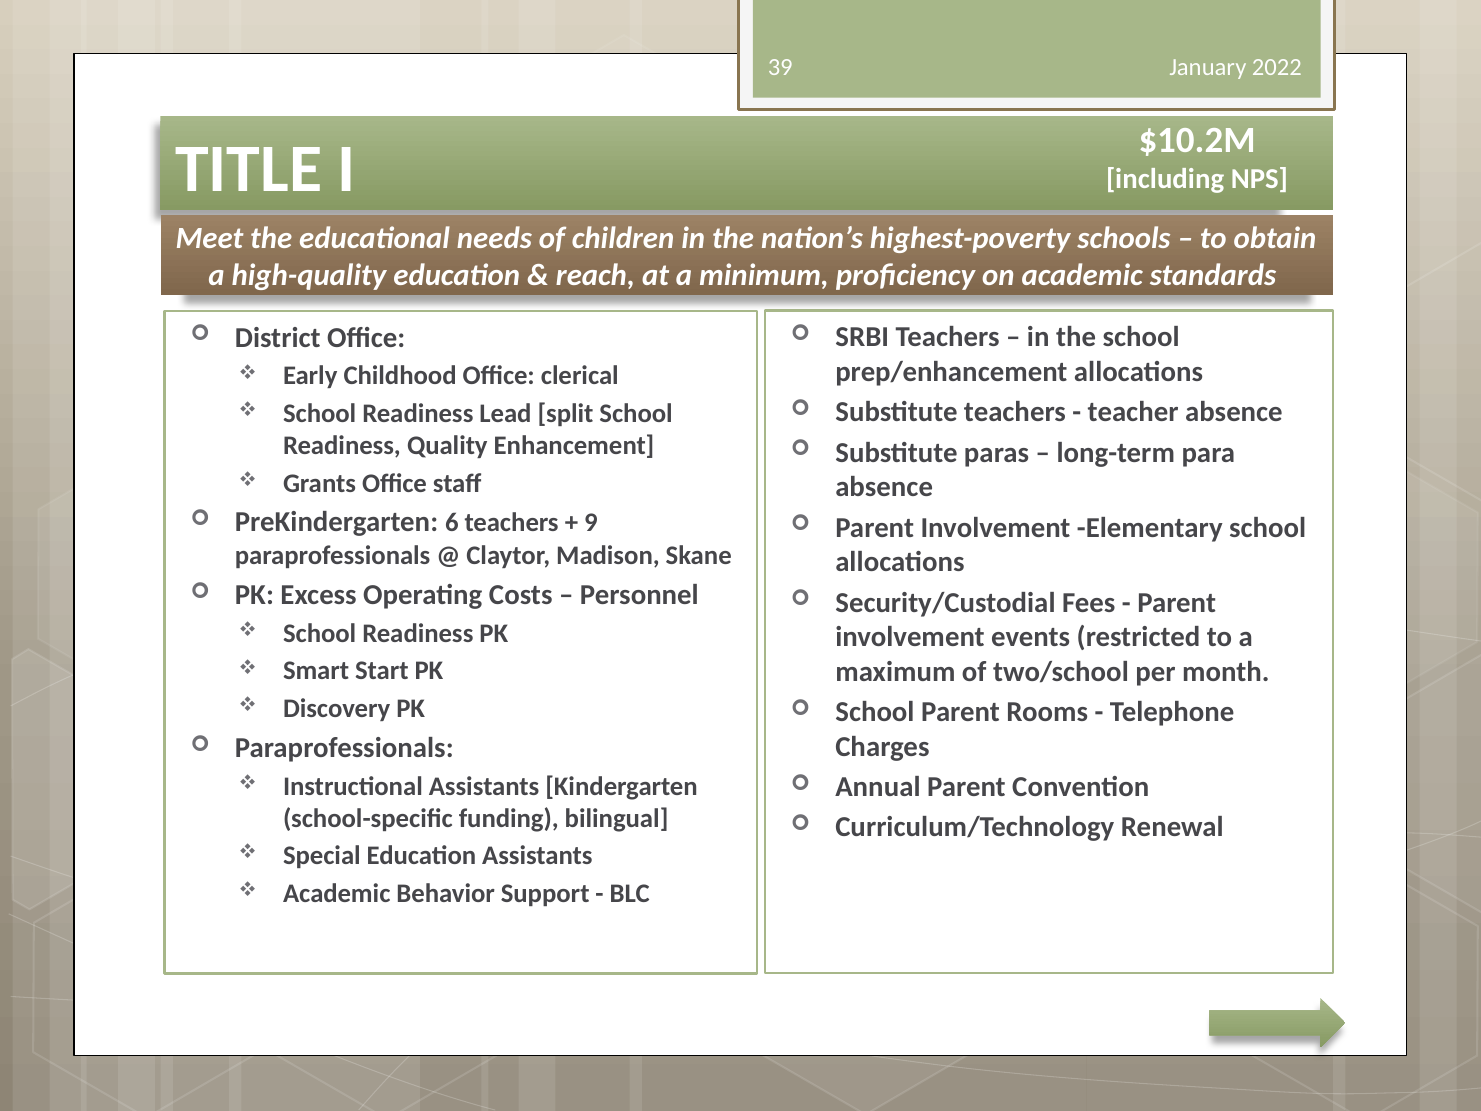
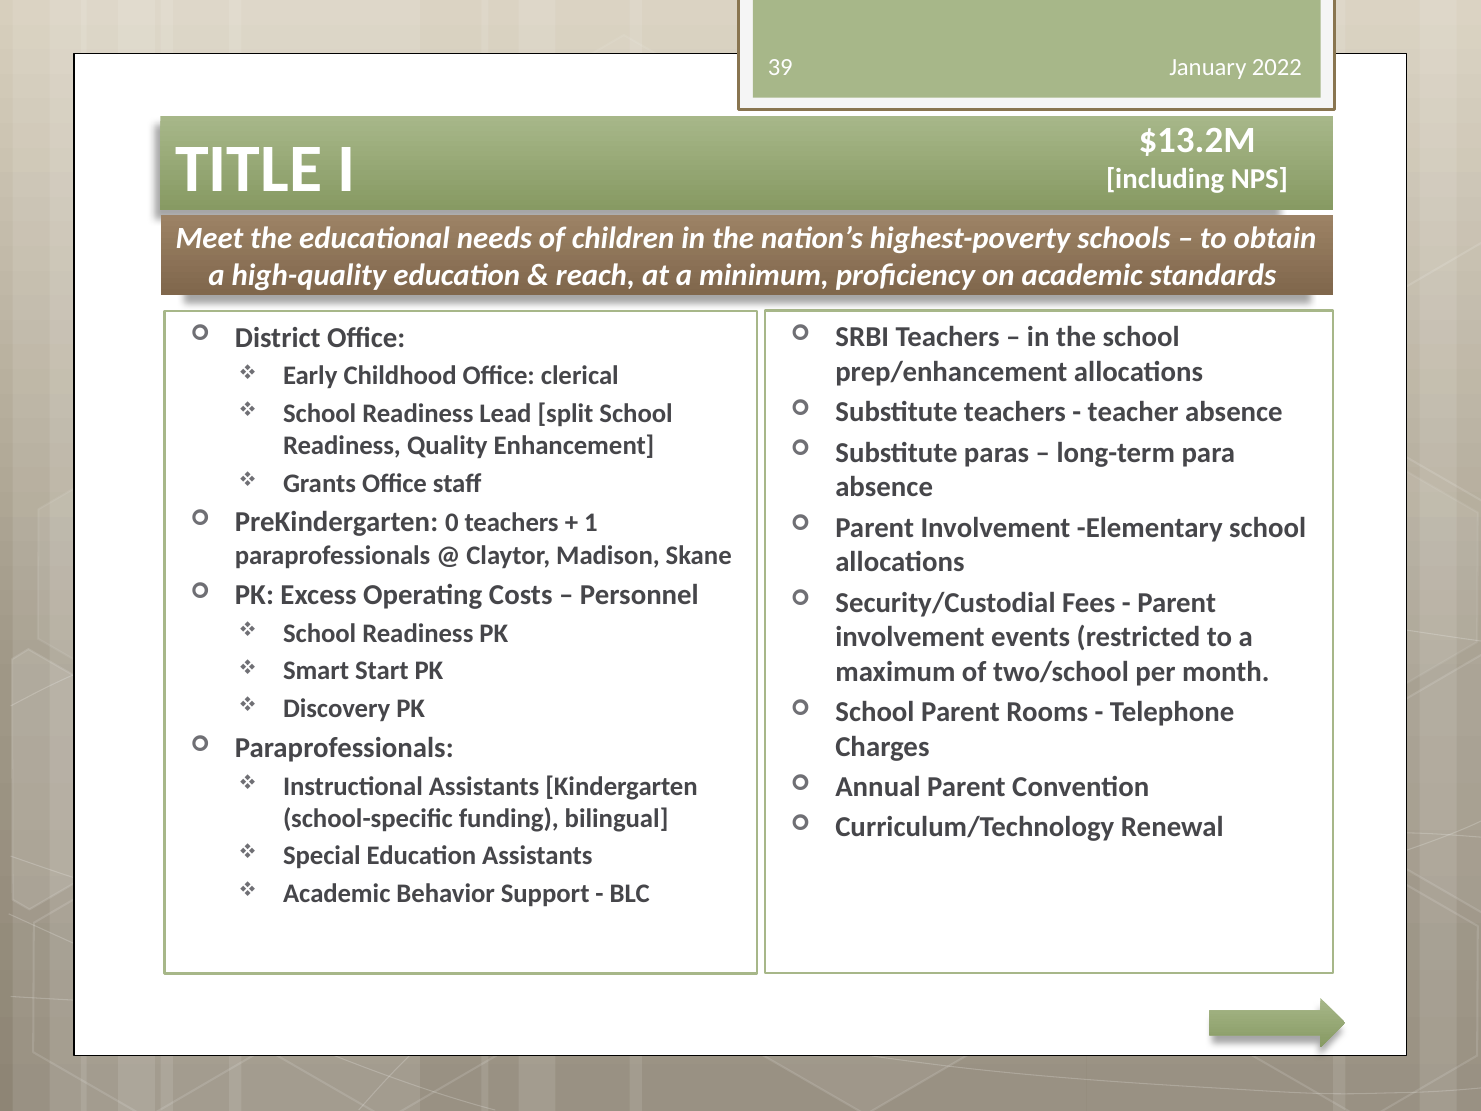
$10.2M: $10.2M -> $13.2M
6: 6 -> 0
9: 9 -> 1
